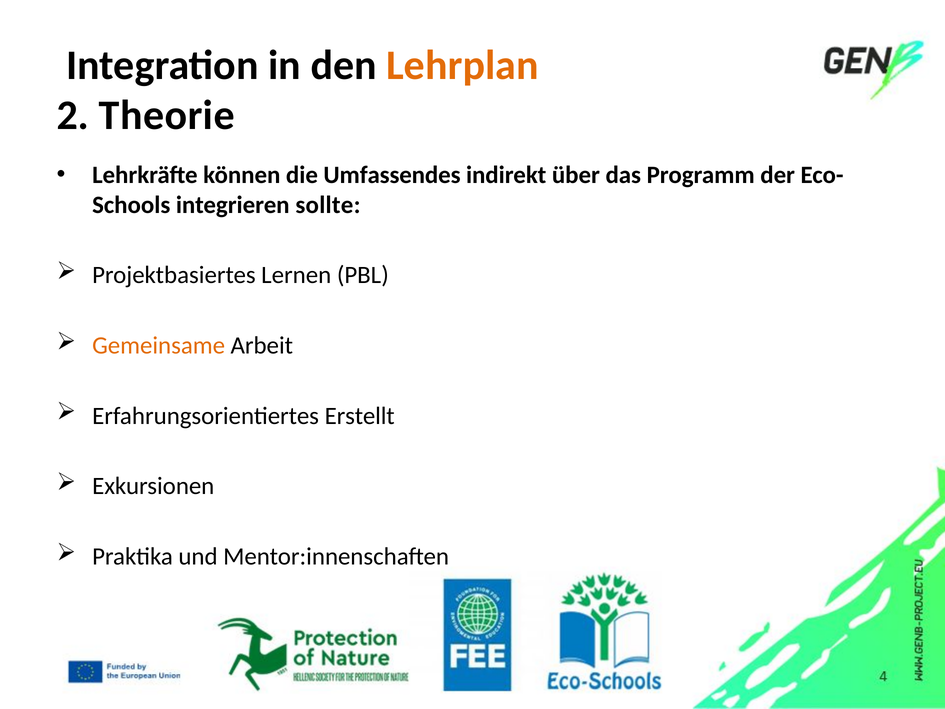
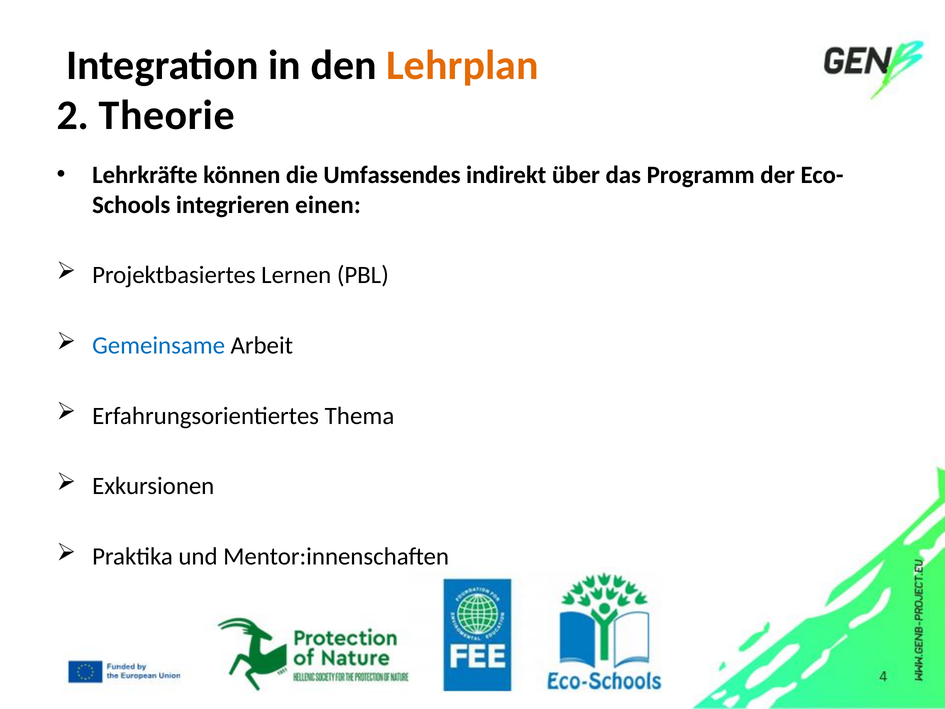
sollte: sollte -> einen
Gemeinsame colour: orange -> blue
Erstellt: Erstellt -> Thema
